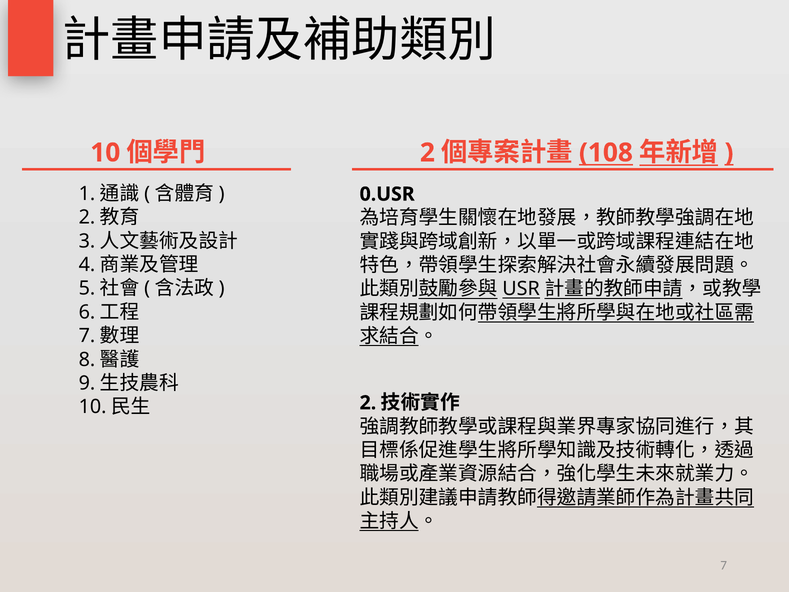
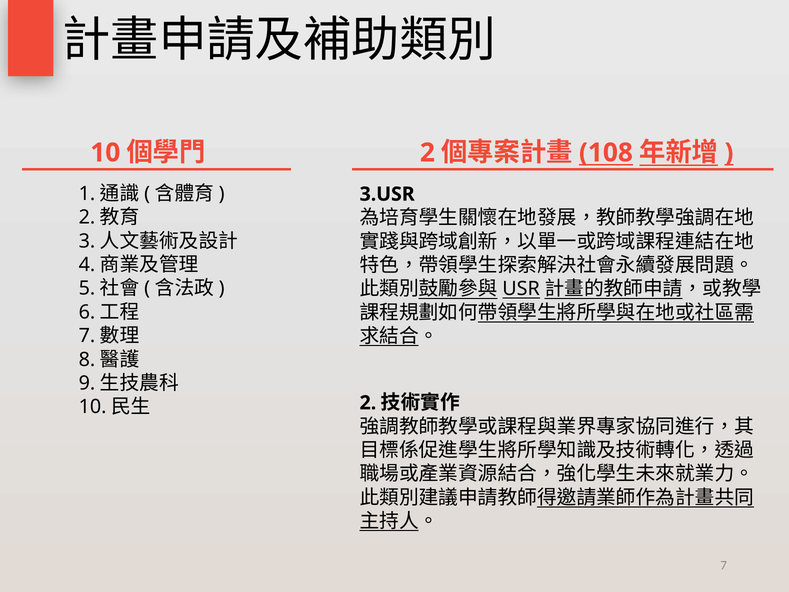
0.USR: 0.USR -> 3.USR
